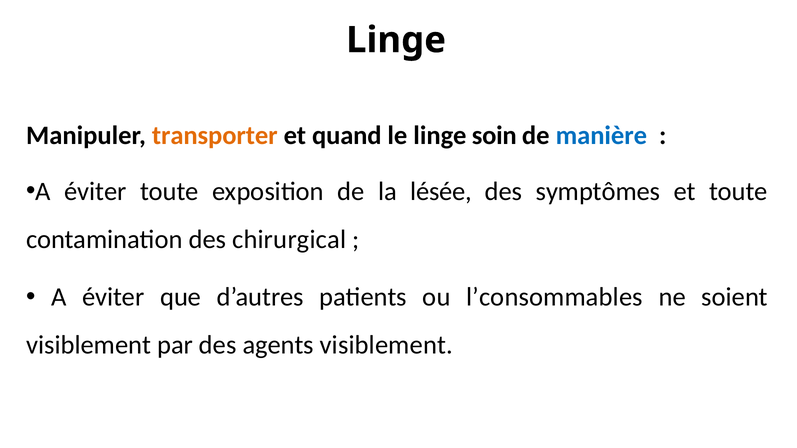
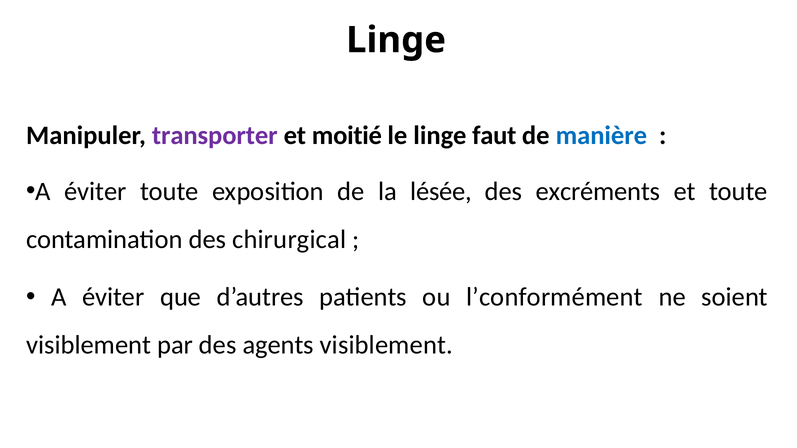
transporter colour: orange -> purple
quand: quand -> moitié
soin: soin -> faut
symptômes: symptômes -> excréments
l’consommables: l’consommables -> l’conformément
